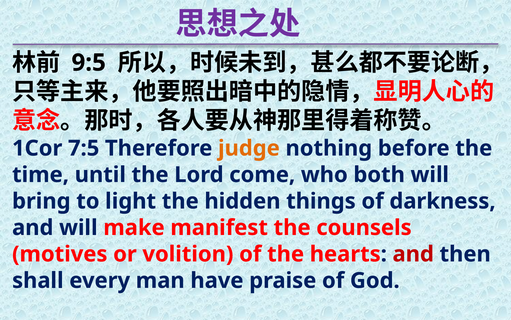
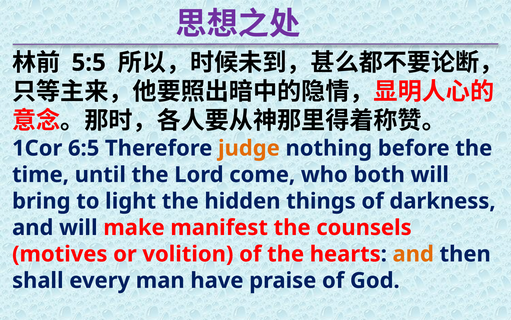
9:5: 9:5 -> 5:5
7:5: 7:5 -> 6:5
and at (413, 254) colour: red -> orange
